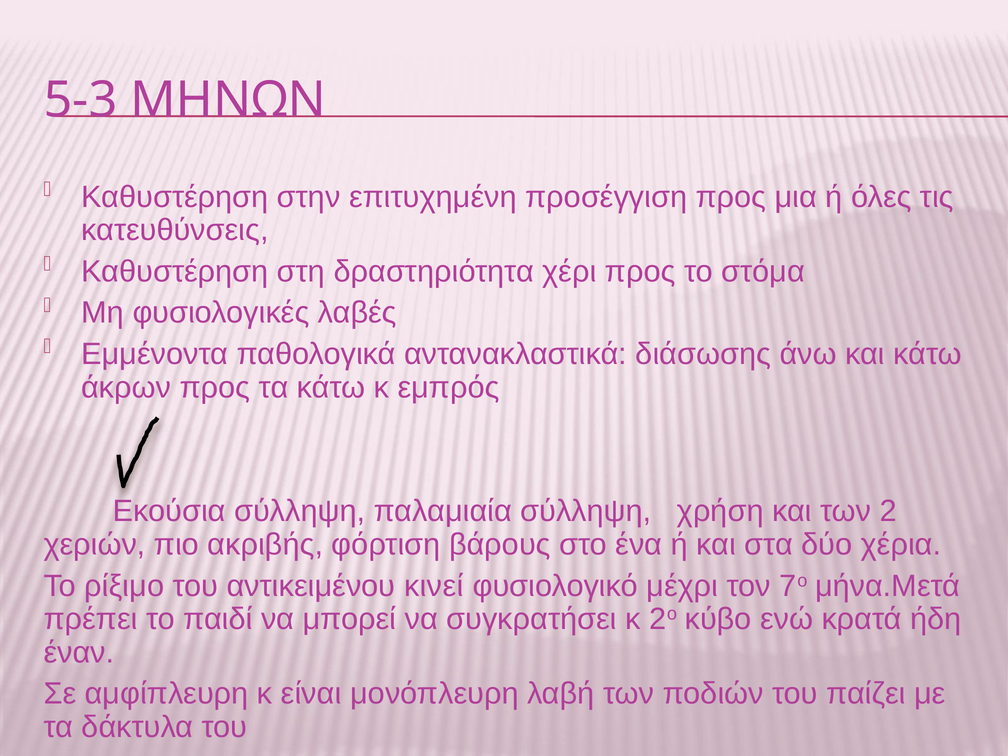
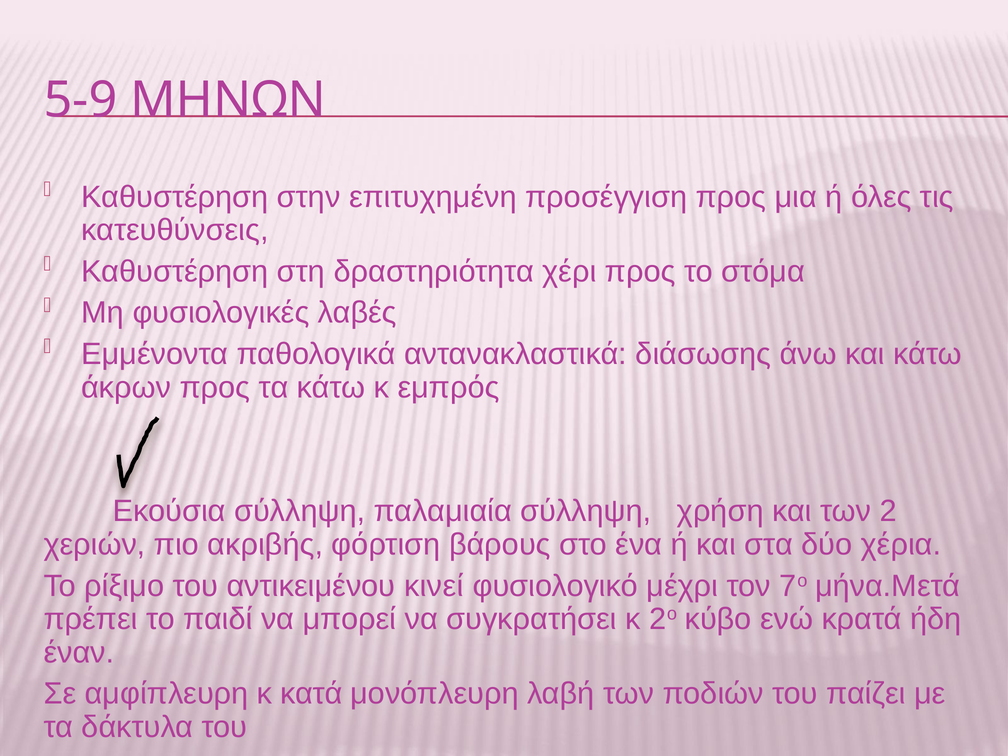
5-3: 5-3 -> 5-9
είναι: είναι -> κατά
